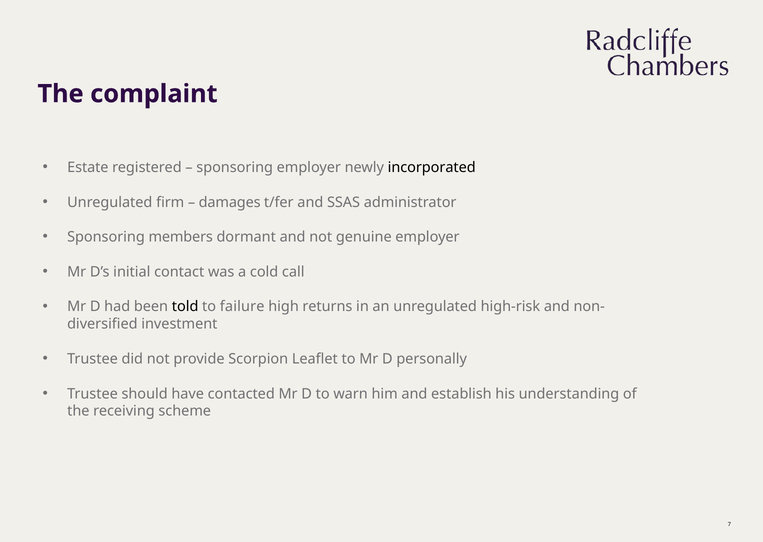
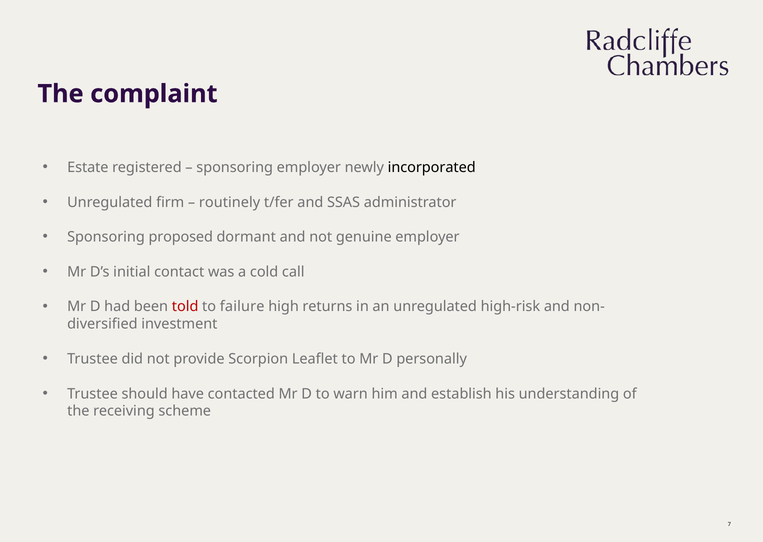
damages: damages -> routinely
members: members -> proposed
told colour: black -> red
